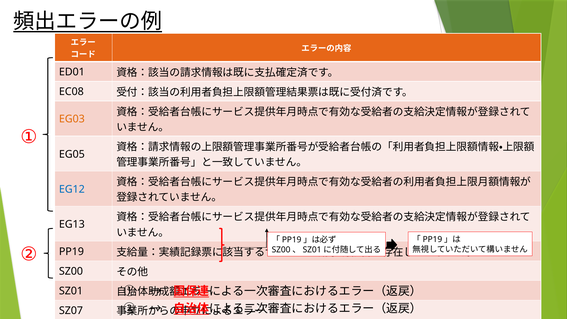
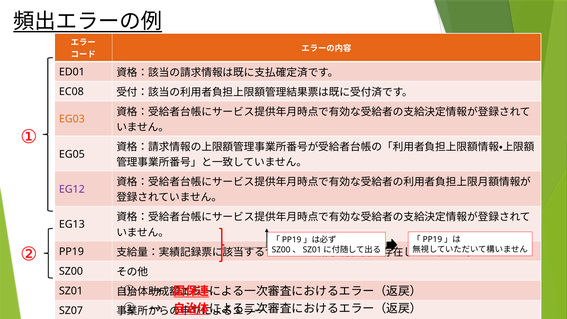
EG12 colour: blue -> purple
